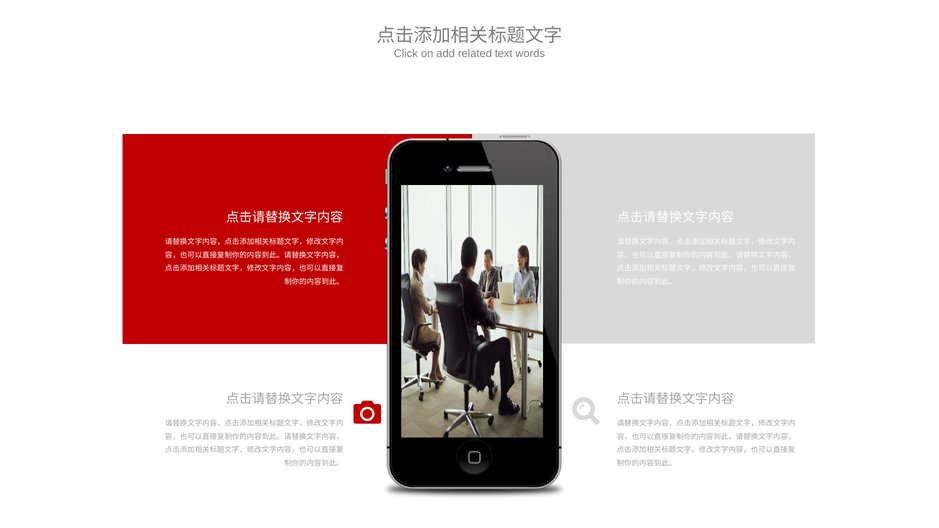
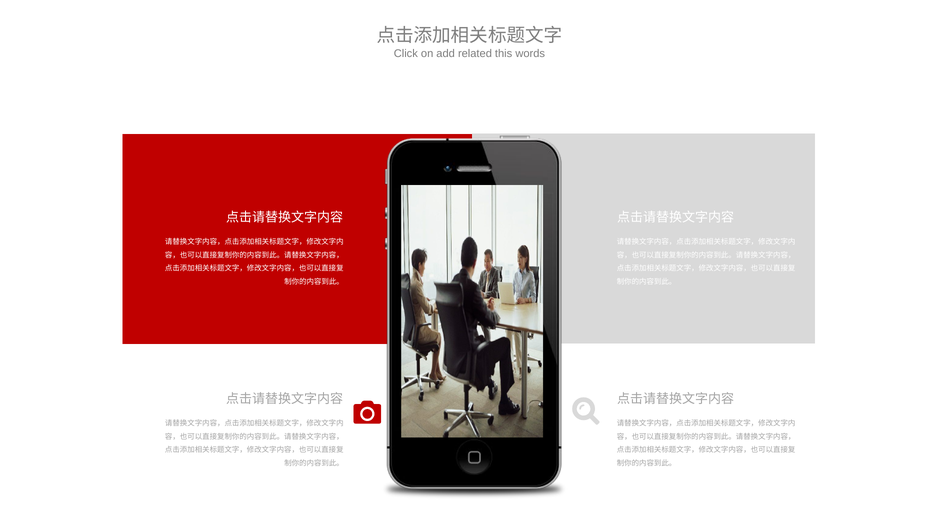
text: text -> this
